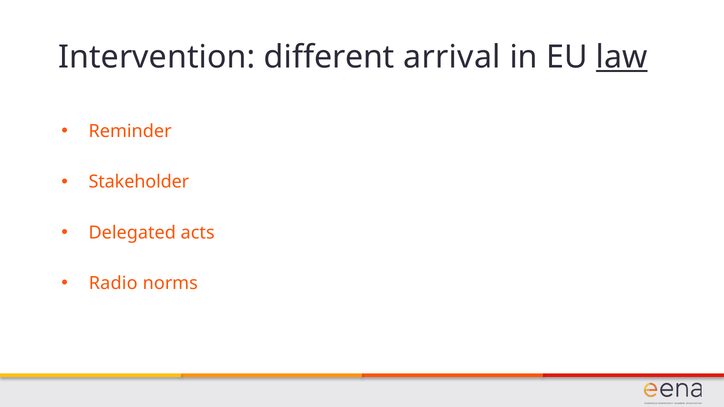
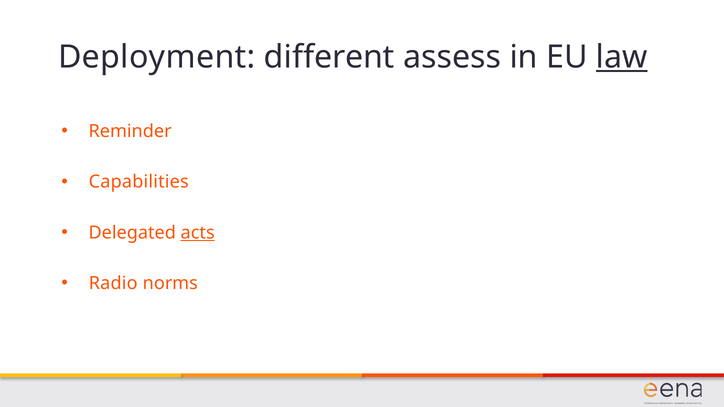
Intervention: Intervention -> Deployment
arrival: arrival -> assess
Stakeholder: Stakeholder -> Capabilities
acts underline: none -> present
